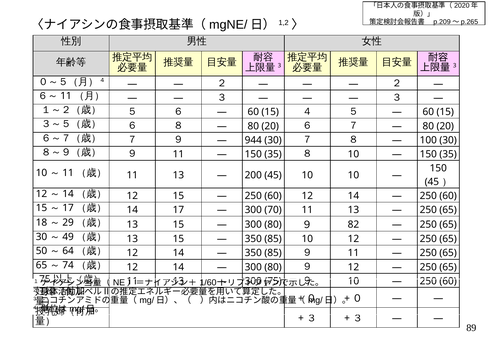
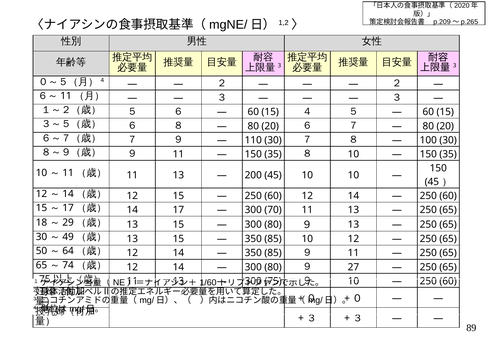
944: 944 -> 110
９ 82: 82 -> 13
９ 12: 12 -> 27
